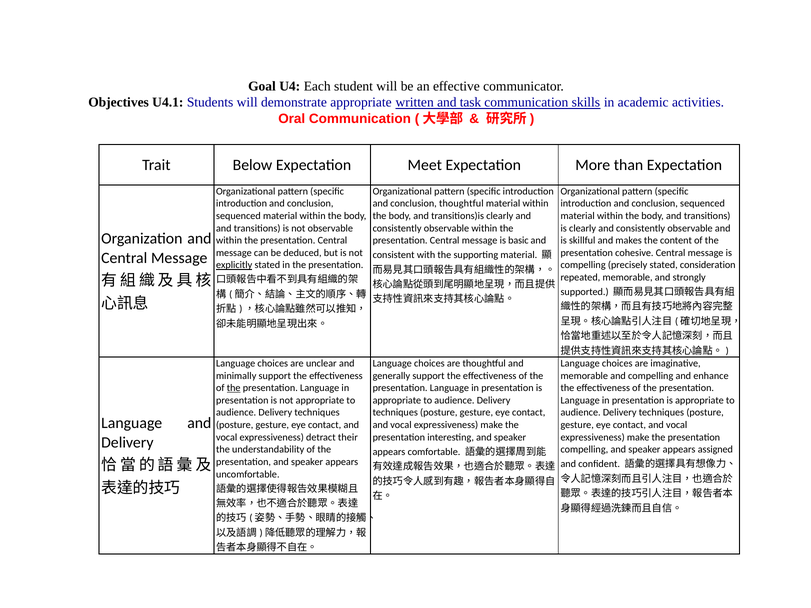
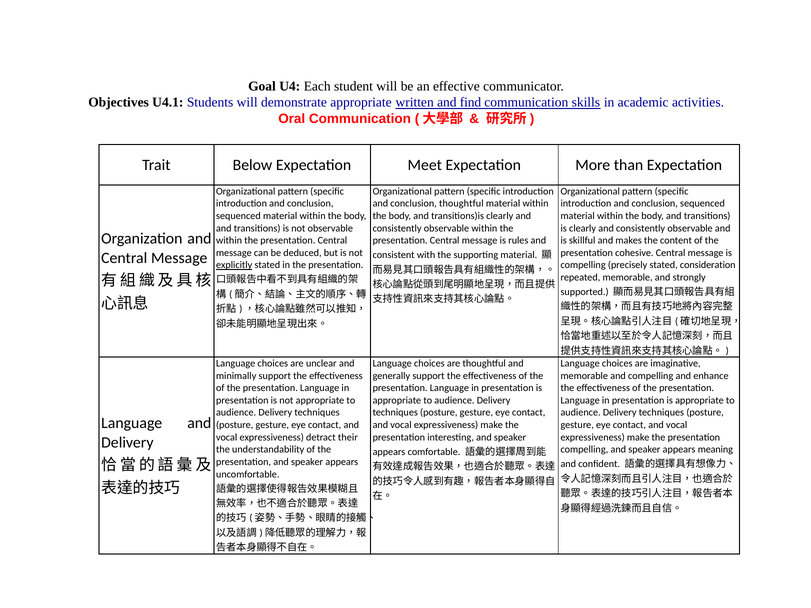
task: task -> find
basic: basic -> rules
the at (234, 388) underline: present -> none
assigned: assigned -> meaning
